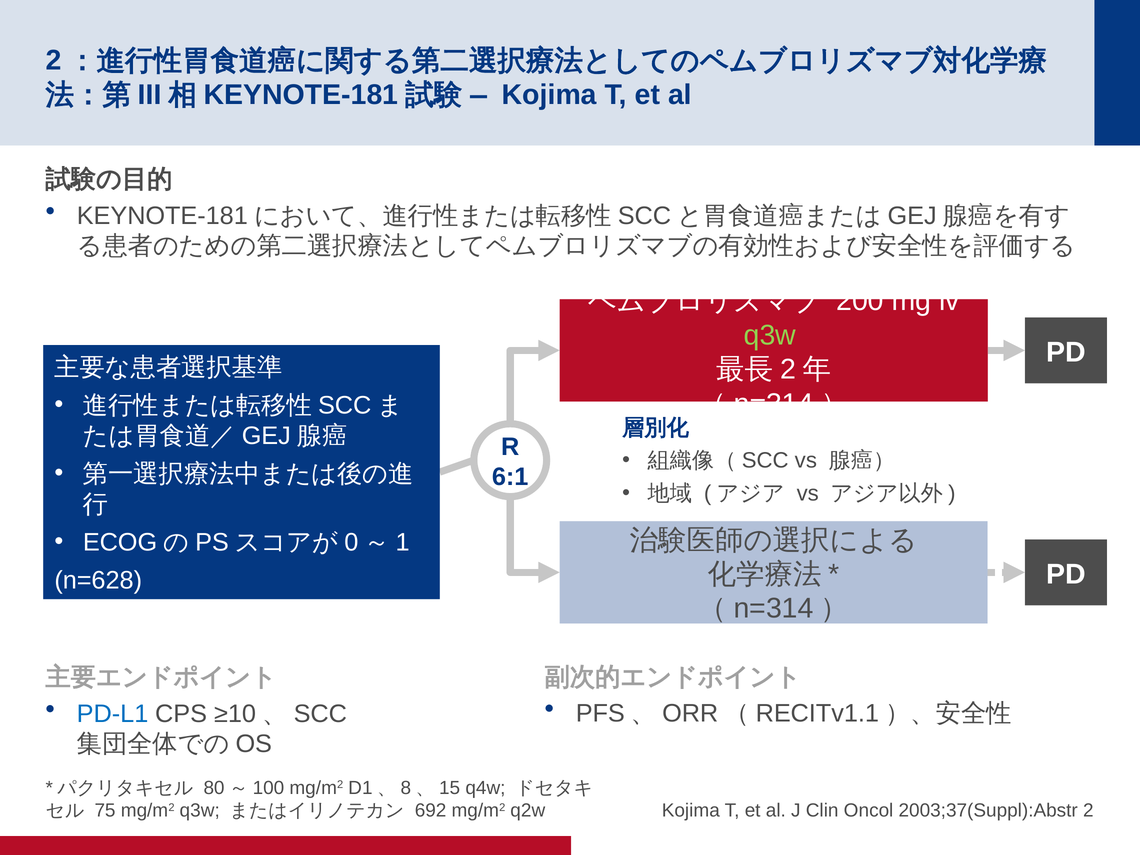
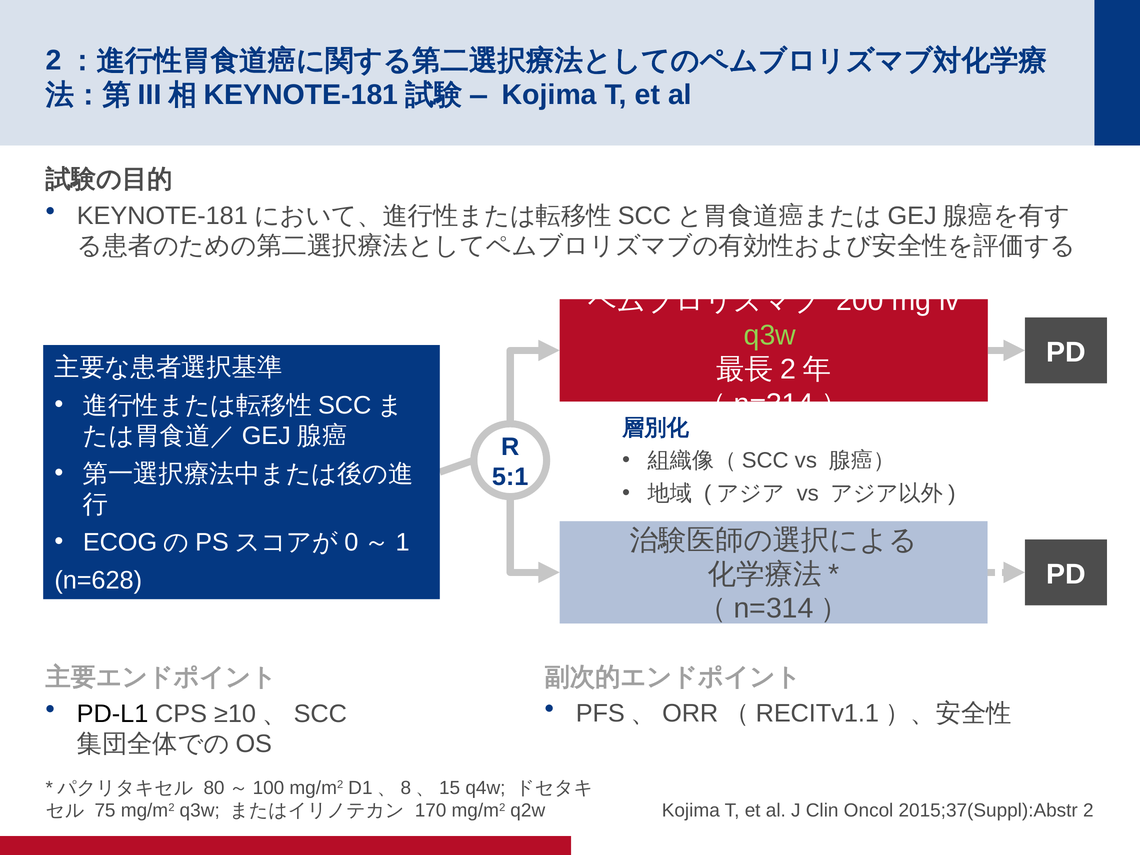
6:1: 6:1 -> 5:1
PD-L1 colour: blue -> black
692: 692 -> 170
2003;37(Suppl):Abstr: 2003;37(Suppl):Abstr -> 2015;37(Suppl):Abstr
